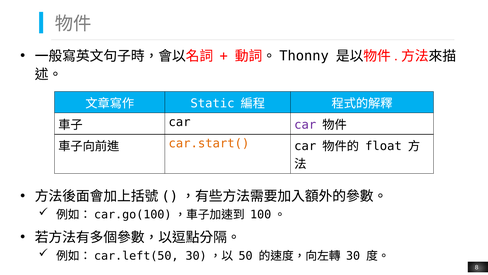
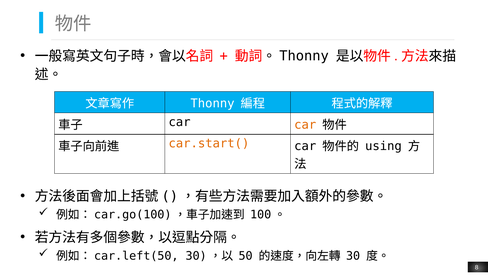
Static at (213, 103): Static -> Thonny
car at (305, 125) colour: purple -> orange
float: float -> using
